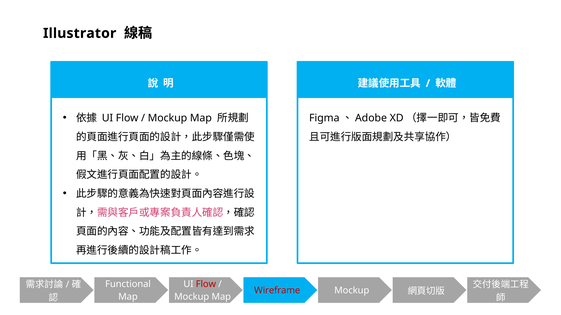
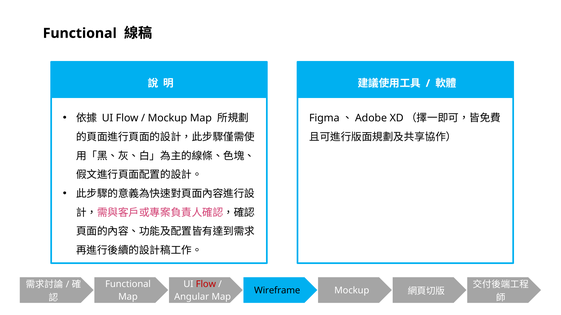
Illustrator at (80, 33): Illustrator -> Functional
Wireframe colour: red -> black
Mockup at (192, 297): Mockup -> Angular
